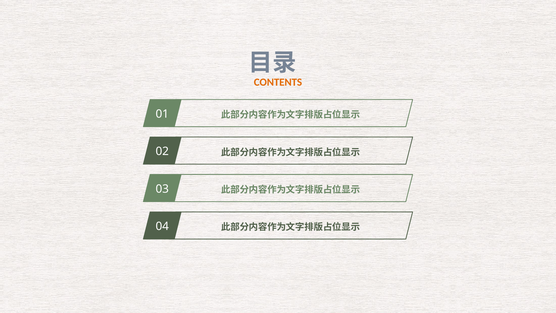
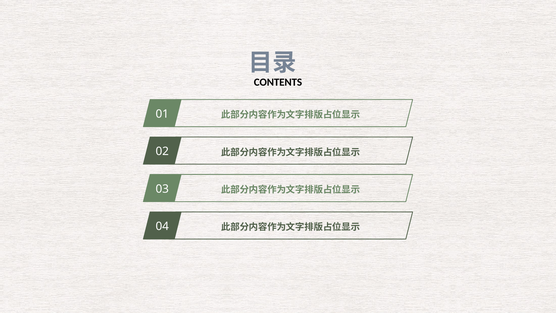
CONTENTS colour: orange -> black
